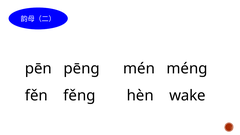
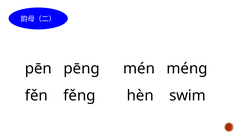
wake: wake -> swim
